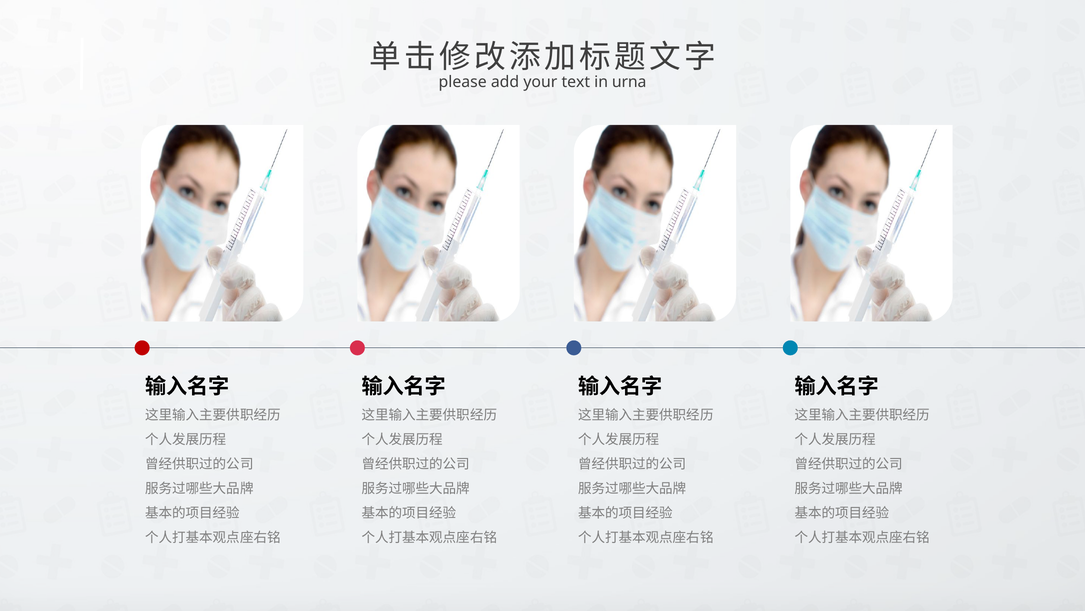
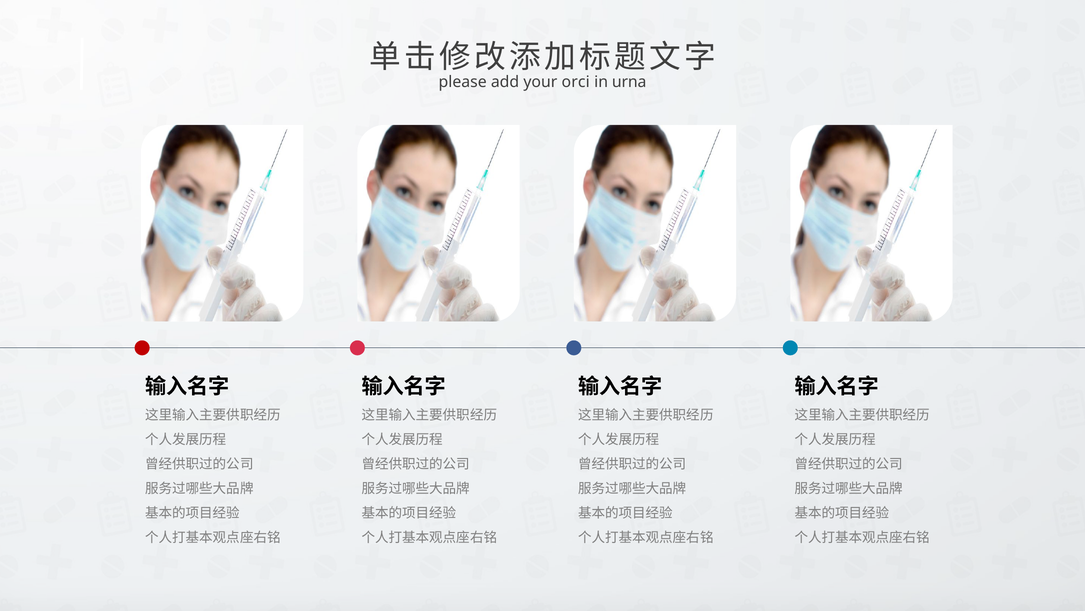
text: text -> orci
